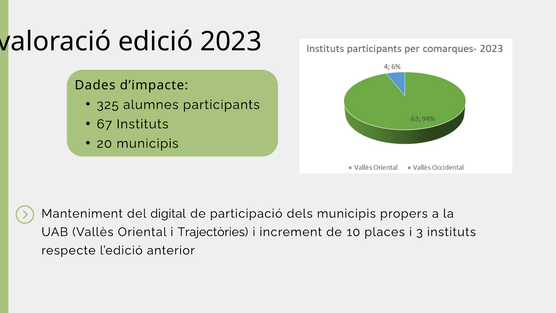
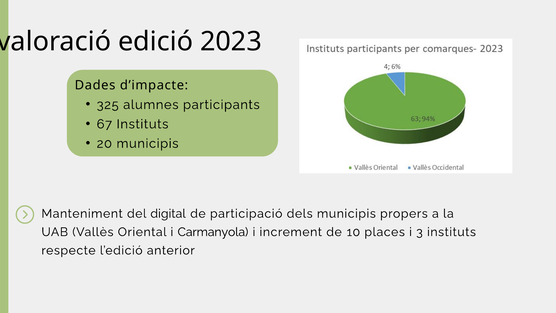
Trajectòries: Trajectòries -> Carmanyola
